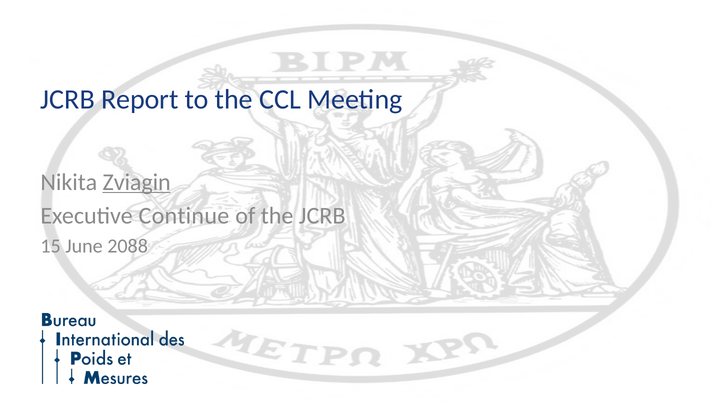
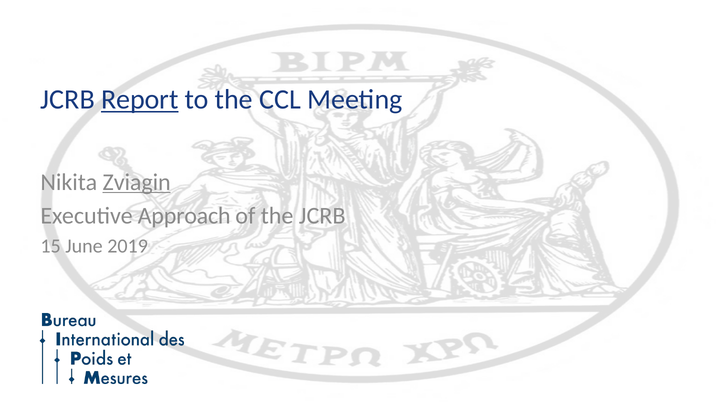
Report underline: none -> present
Continue: Continue -> Approach
2088: 2088 -> 2019
